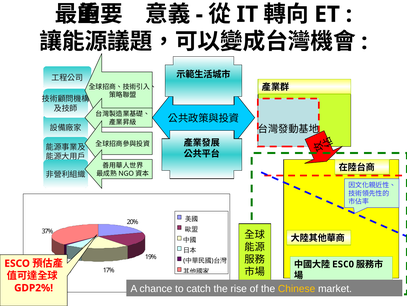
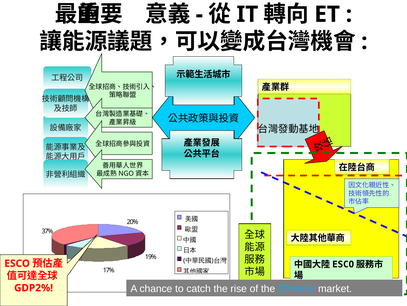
Chinese colour: yellow -> light blue
